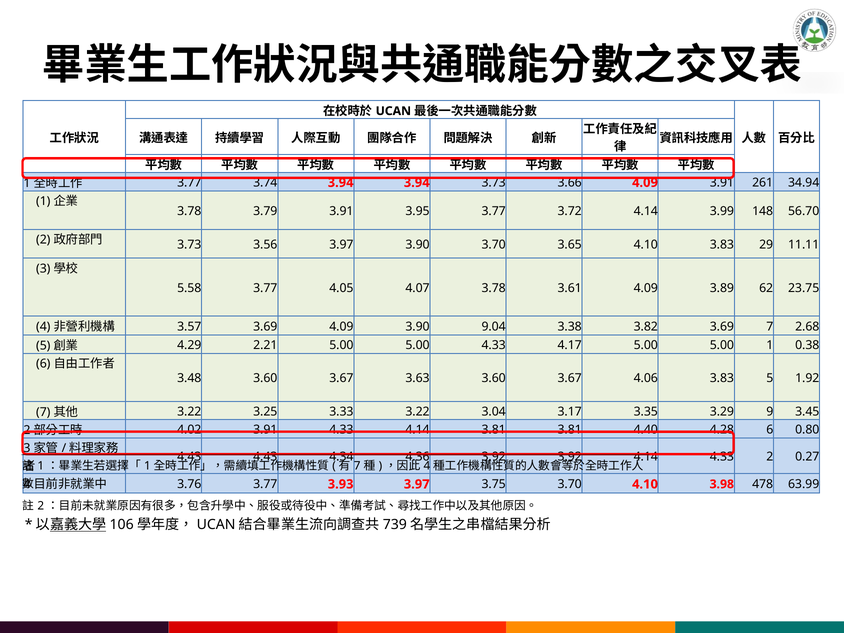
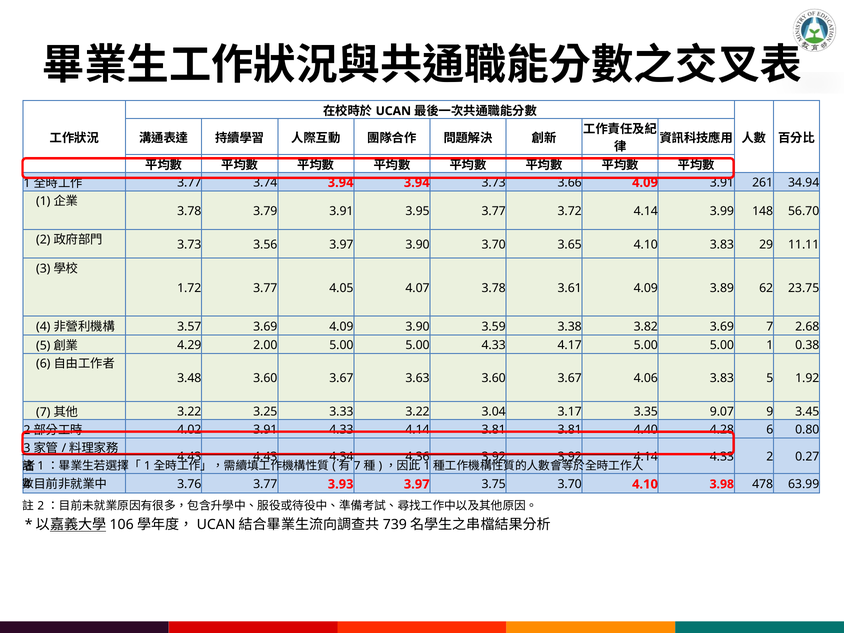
5.58: 5.58 -> 1.72
9.04: 9.04 -> 3.59
2.21: 2.21 -> 2.00
3.29: 3.29 -> 9.07
4 at (427, 466): 4 -> 1
